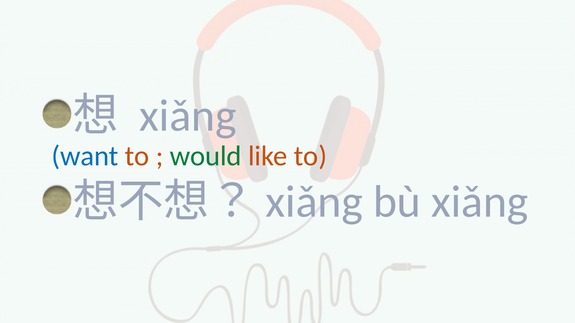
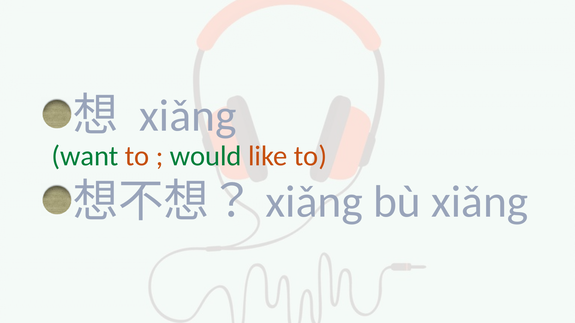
want colour: blue -> green
